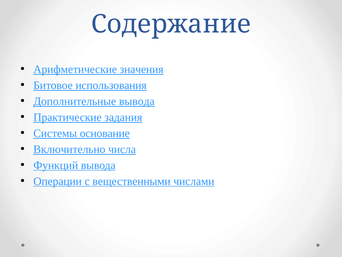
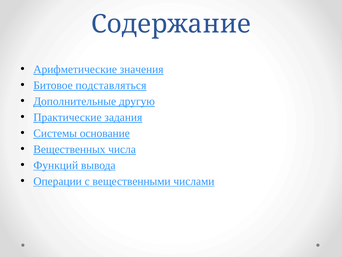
использования: использования -> подставляться
Дополнительные вывода: вывода -> другую
Включительно: Включительно -> Вещественных
